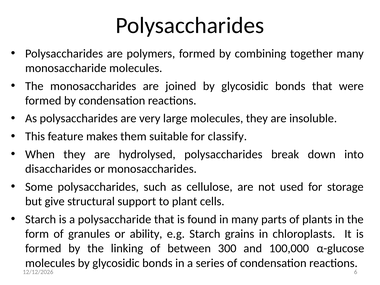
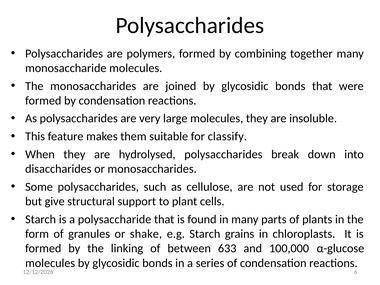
ability: ability -> shake
300: 300 -> 633
